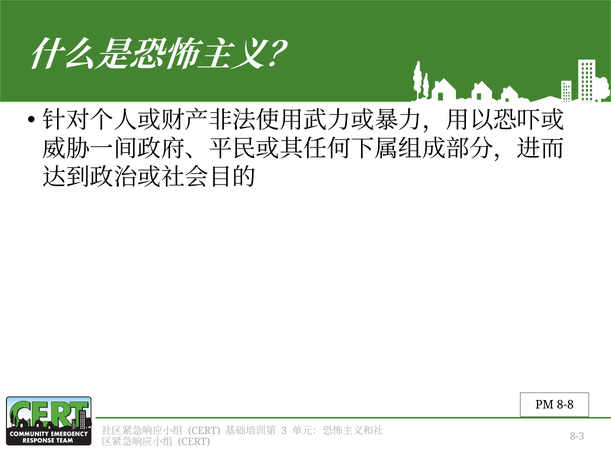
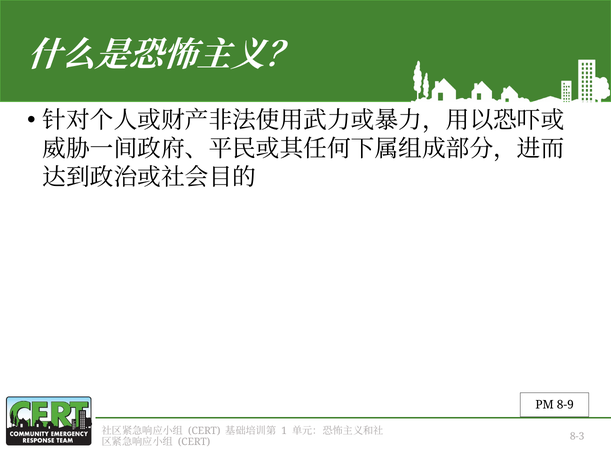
8-8: 8-8 -> 8-9
3: 3 -> 1
